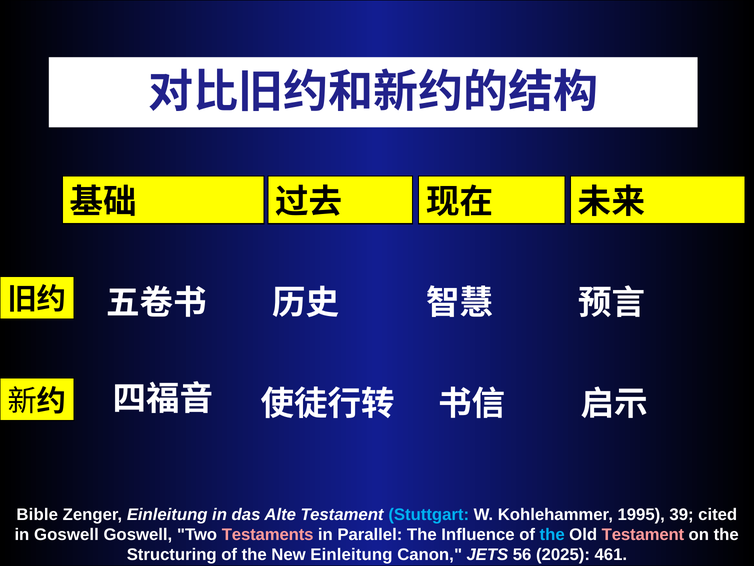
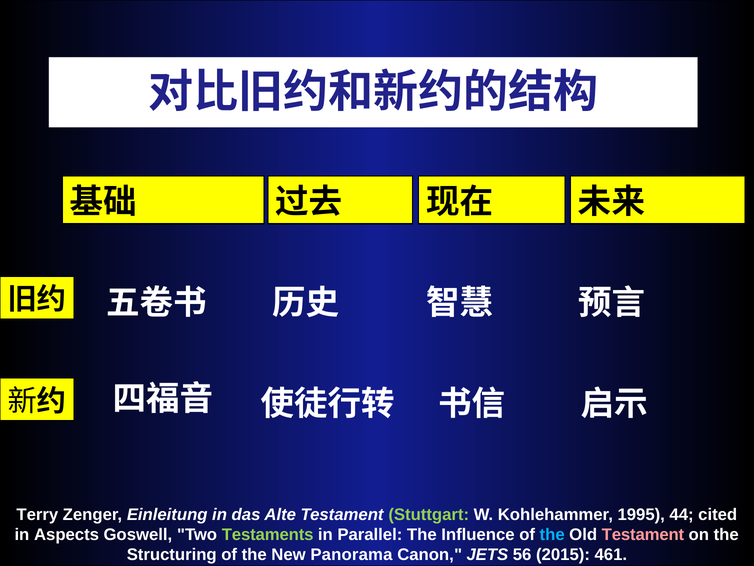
Bible: Bible -> Terry
Stuttgart colour: light blue -> light green
39: 39 -> 44
in Goswell: Goswell -> Aspects
Testaments colour: pink -> light green
New Einleitung: Einleitung -> Panorama
2025: 2025 -> 2015
